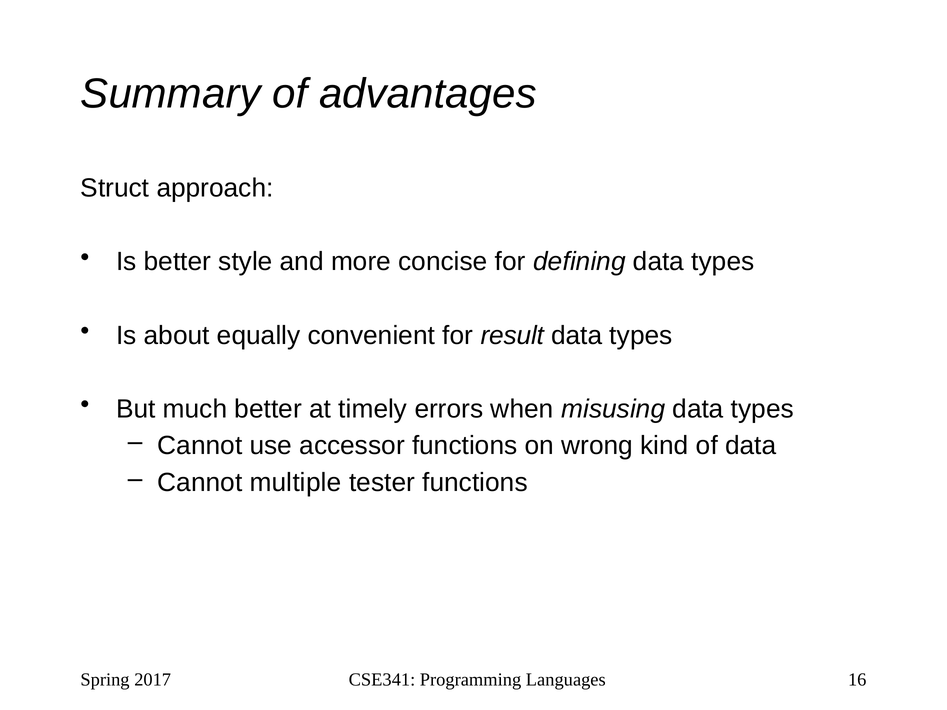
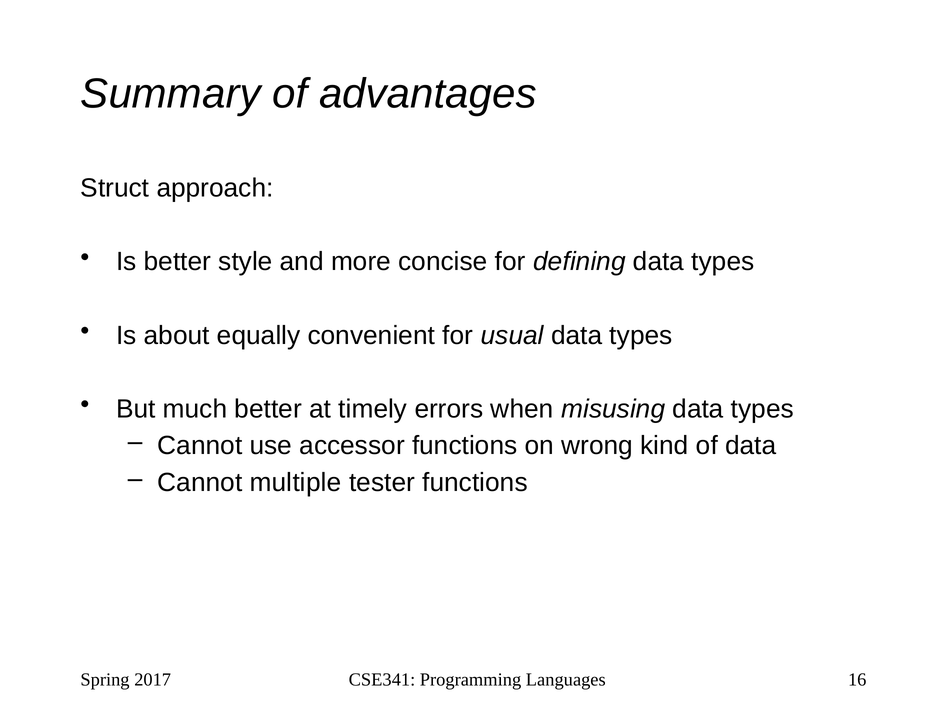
result: result -> usual
